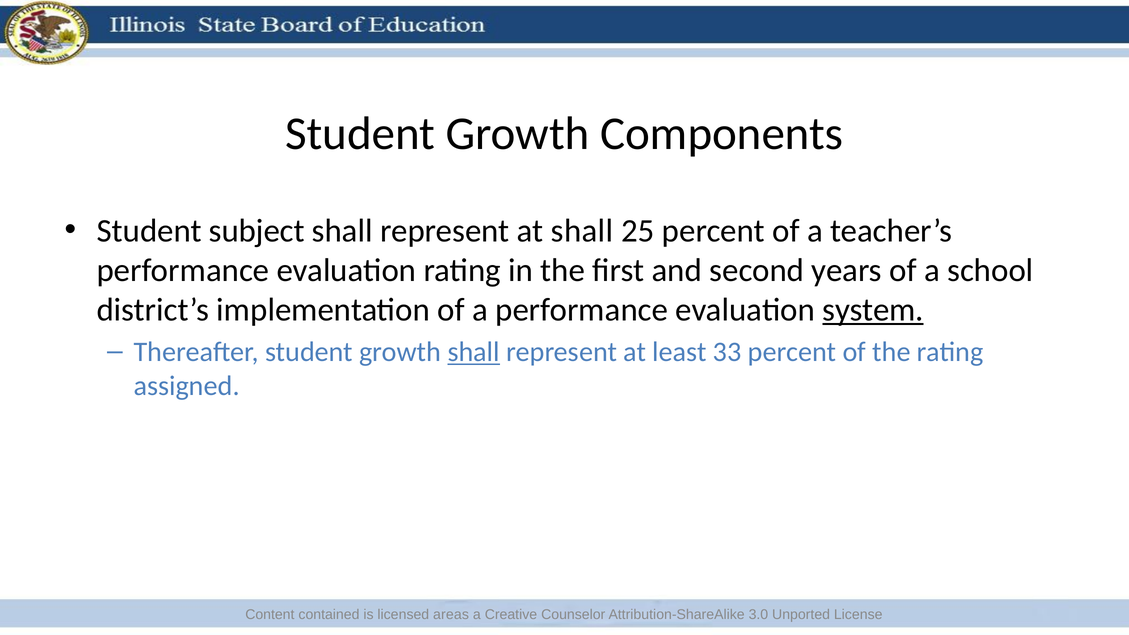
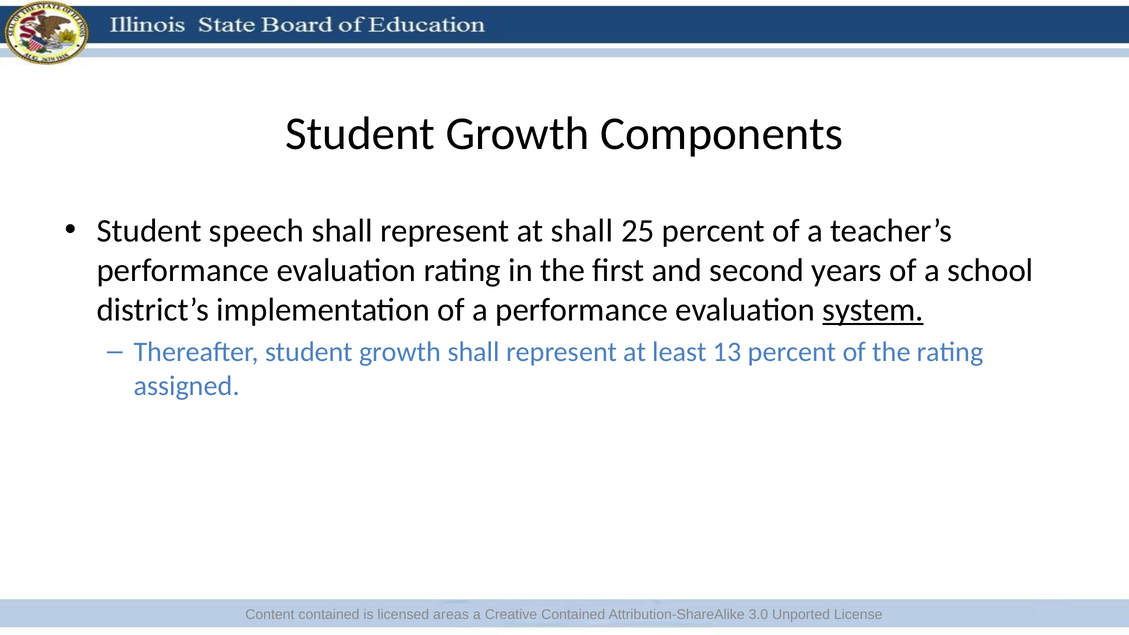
subject: subject -> speech
shall at (474, 352) underline: present -> none
33: 33 -> 13
Creative Counselor: Counselor -> Contained
